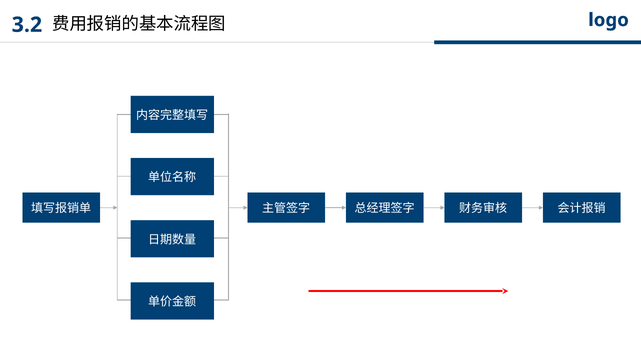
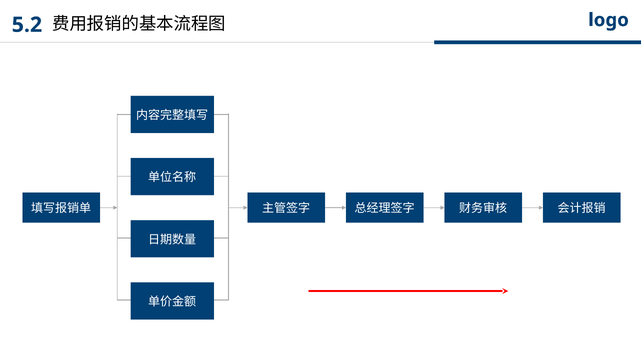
3.2: 3.2 -> 5.2
